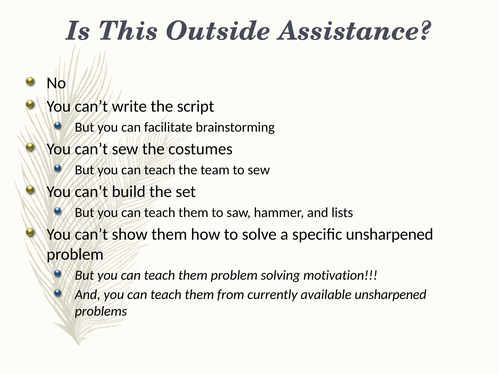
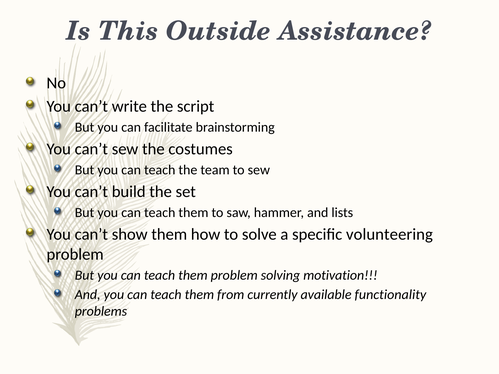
specific unsharpened: unsharpened -> volunteering
available unsharpened: unsharpened -> functionality
